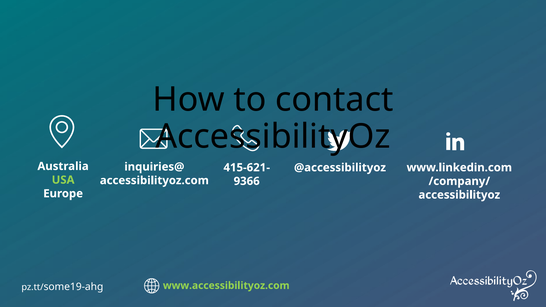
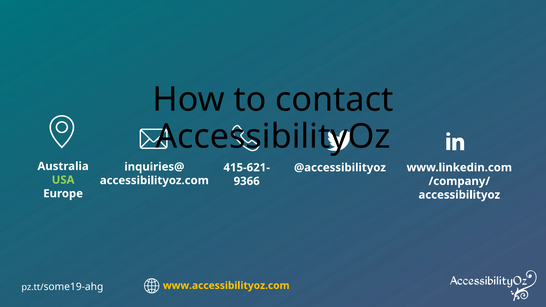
www.accessibilityoz.com colour: light green -> yellow
